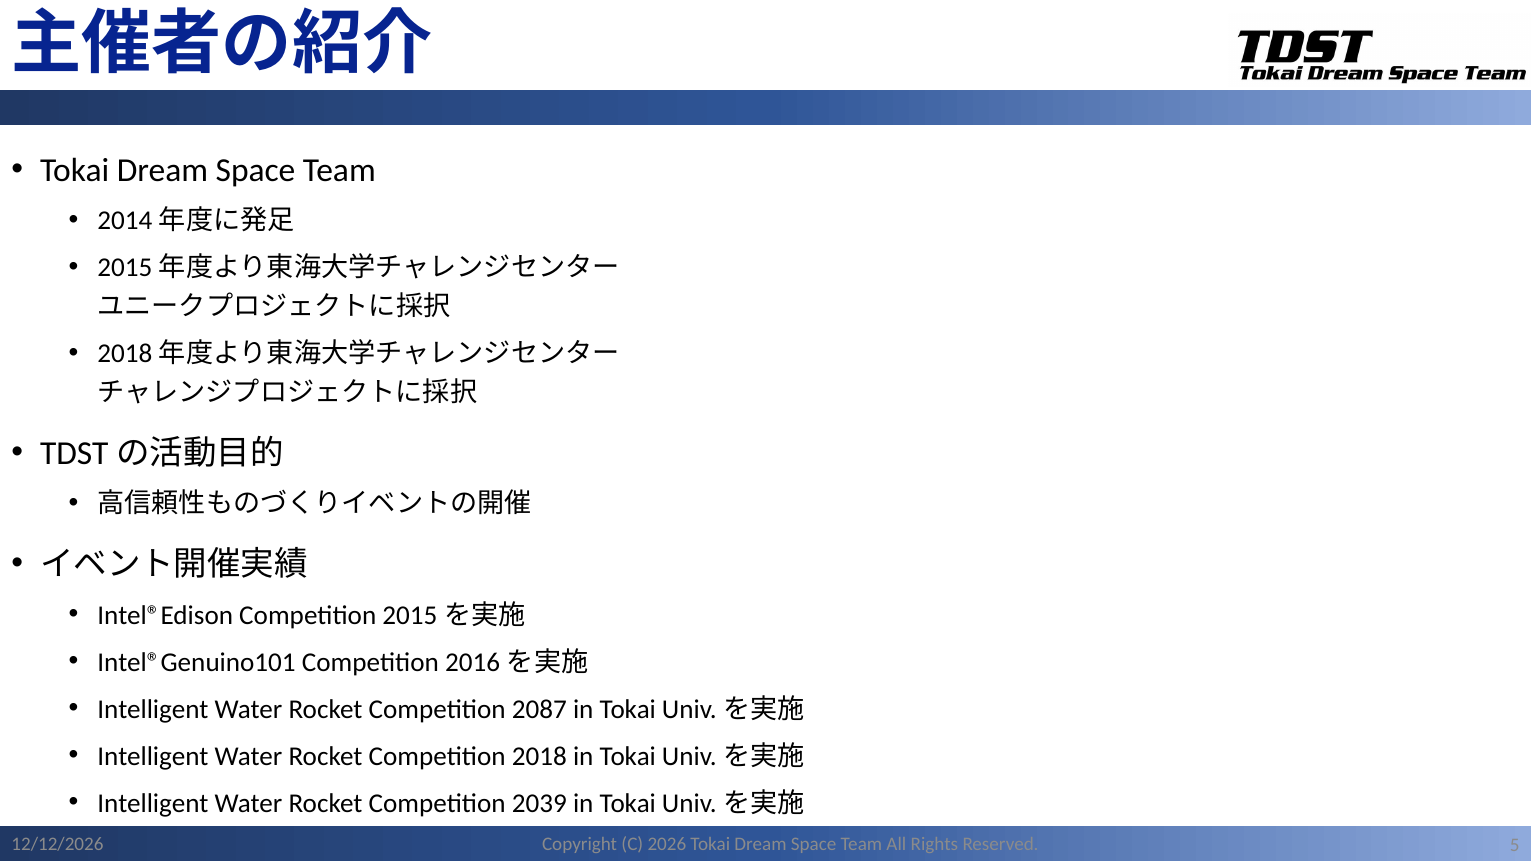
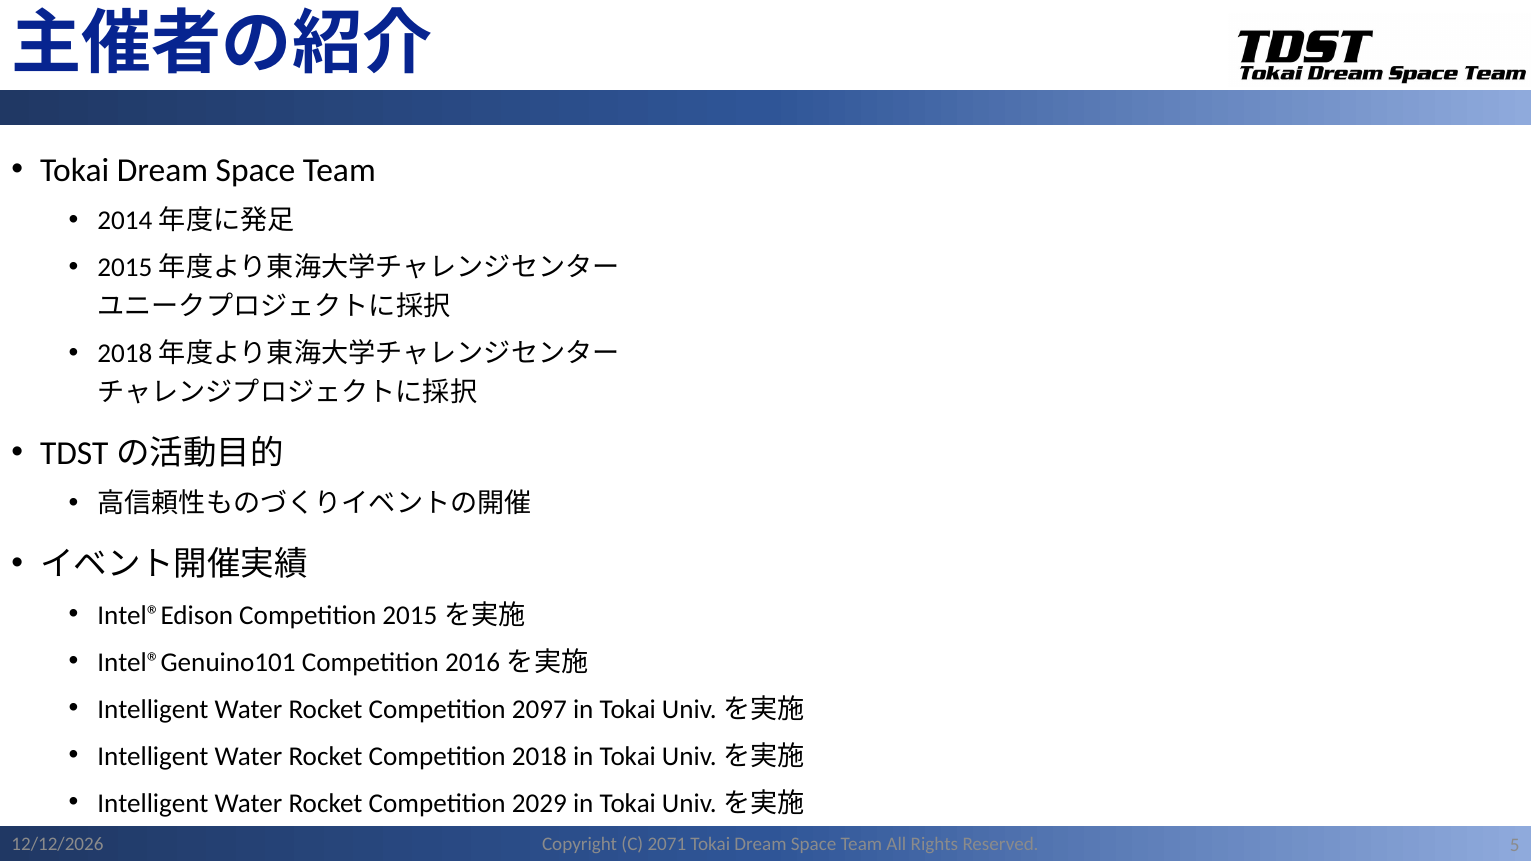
2087: 2087 -> 2097
2039: 2039 -> 2029
2026: 2026 -> 2071
